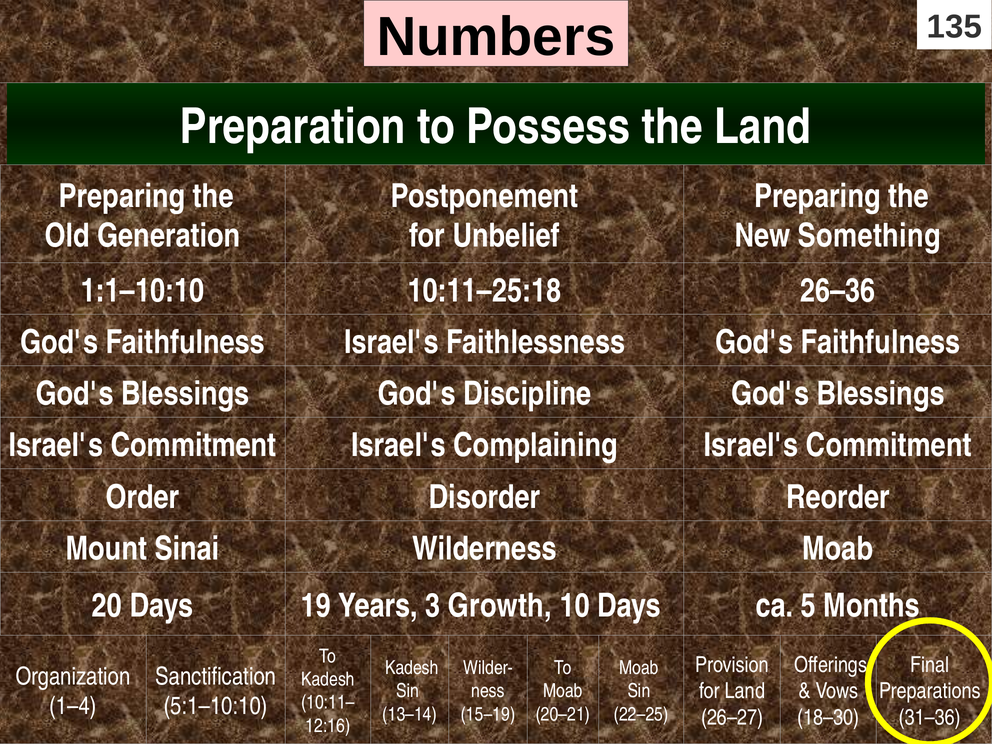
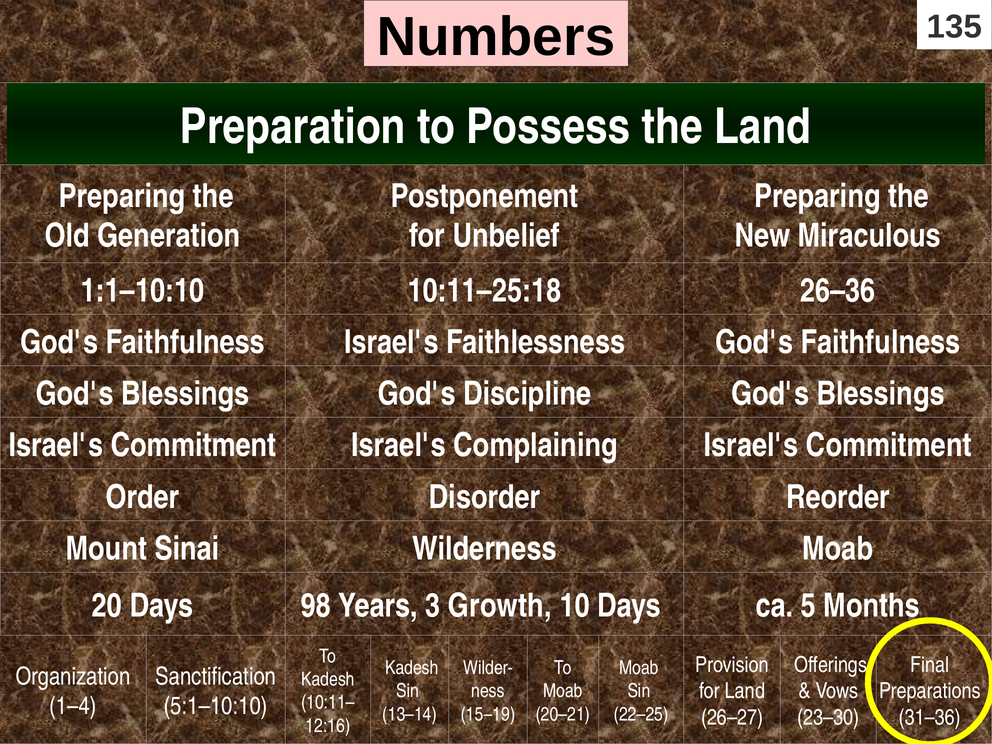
Something: Something -> Miraculous
19: 19 -> 98
18–30: 18–30 -> 23–30
